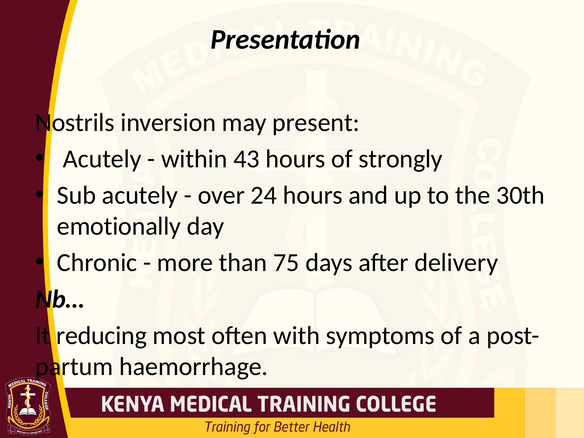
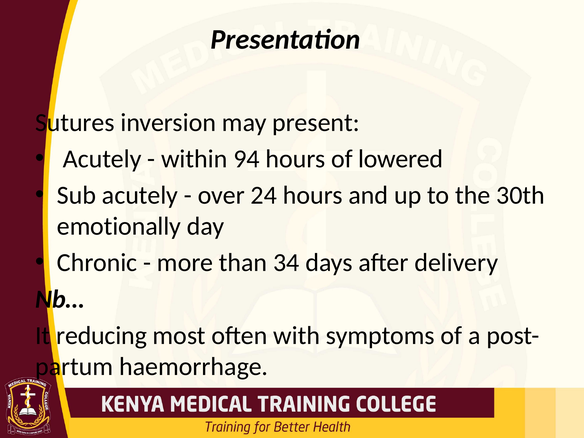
Nostrils: Nostrils -> Sutures
43: 43 -> 94
strongly: strongly -> lowered
75: 75 -> 34
